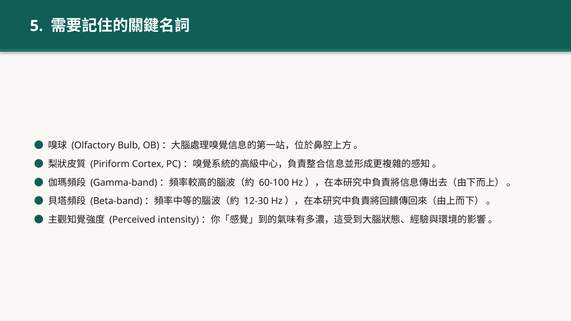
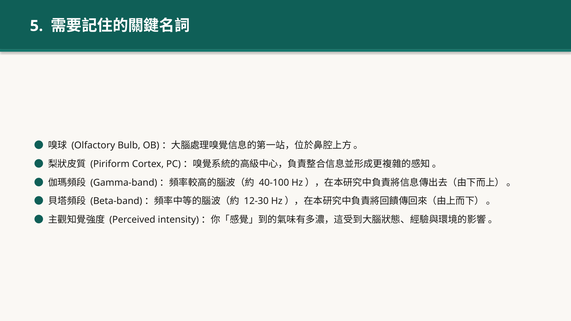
60-100: 60-100 -> 40-100
